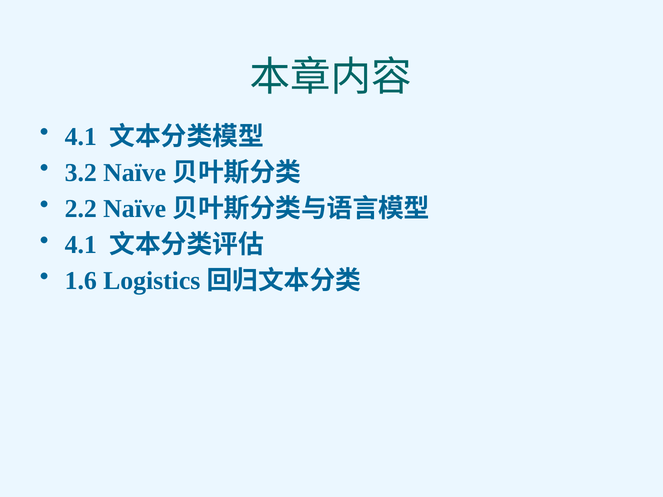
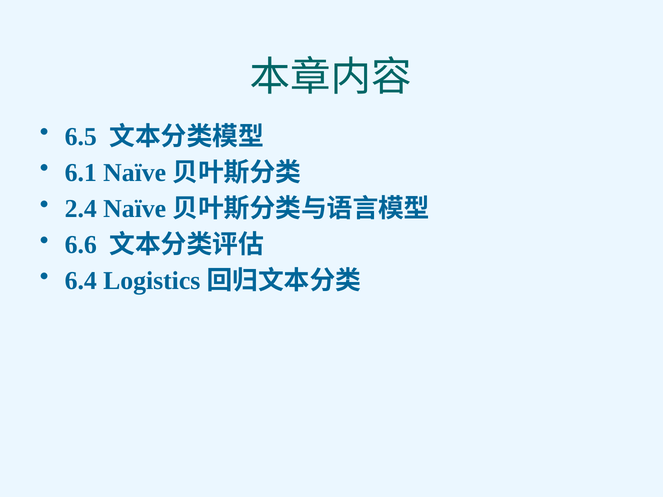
4.1 at (81, 137): 4.1 -> 6.5
3.2: 3.2 -> 6.1
2.2: 2.2 -> 2.4
4.1 at (81, 245): 4.1 -> 6.6
1.6: 1.6 -> 6.4
